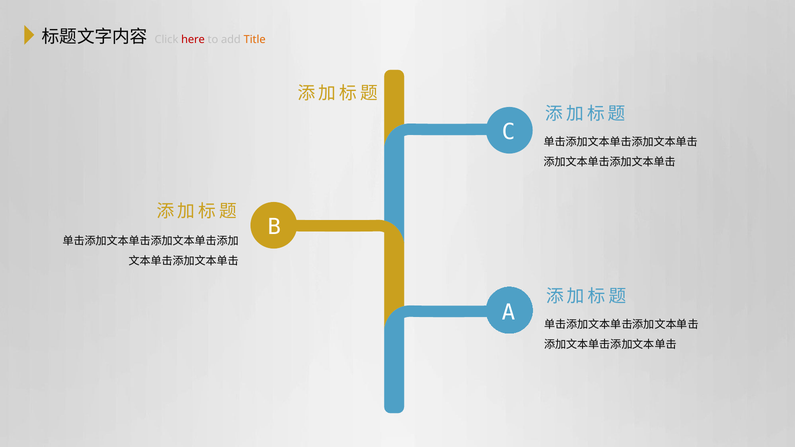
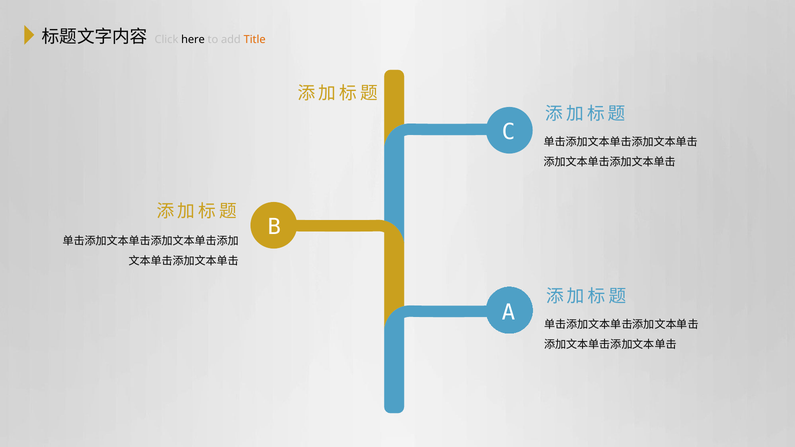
here colour: red -> black
